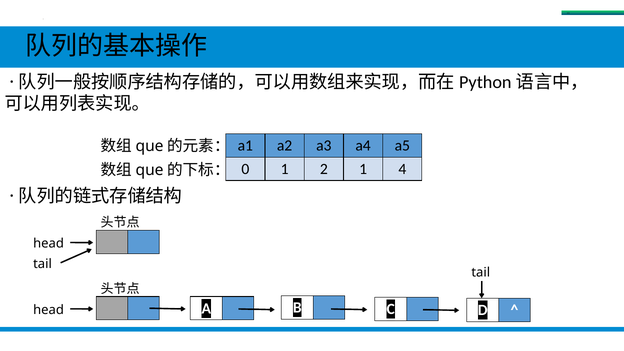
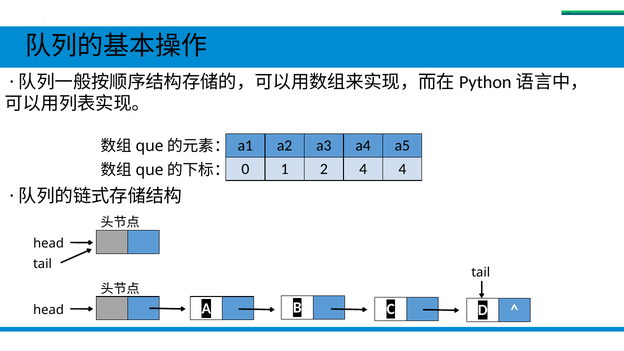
2 1: 1 -> 4
